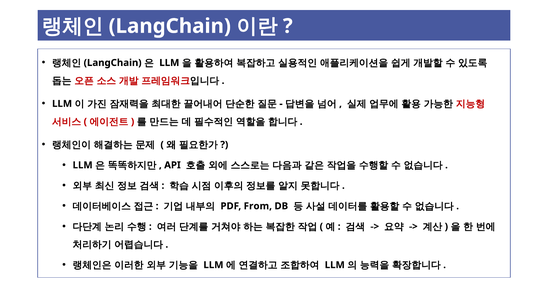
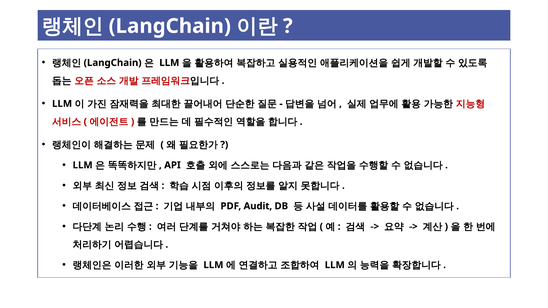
From: From -> Audit
